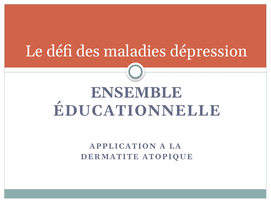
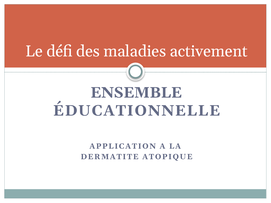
dépression: dépression -> activement
